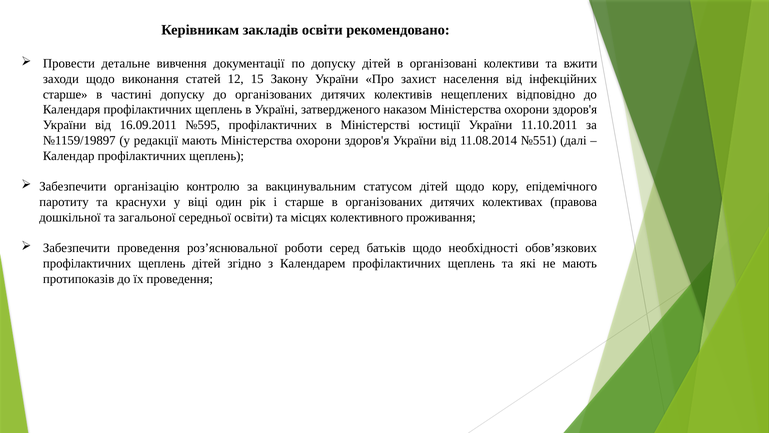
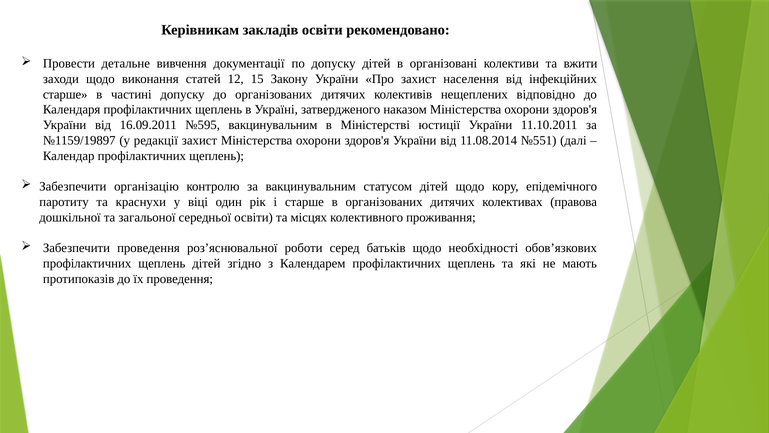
№595 профілактичних: профілактичних -> вакцинувальним
редакції мають: мають -> захист
